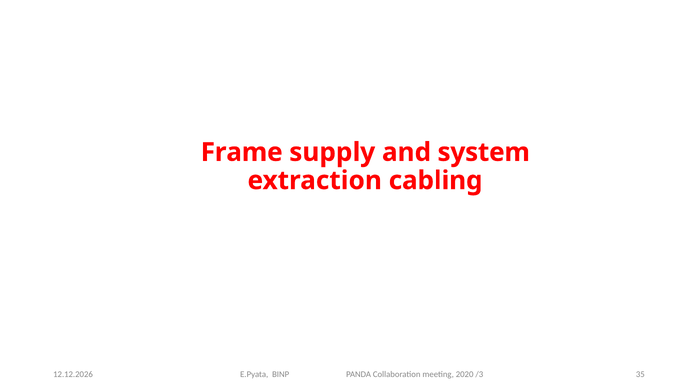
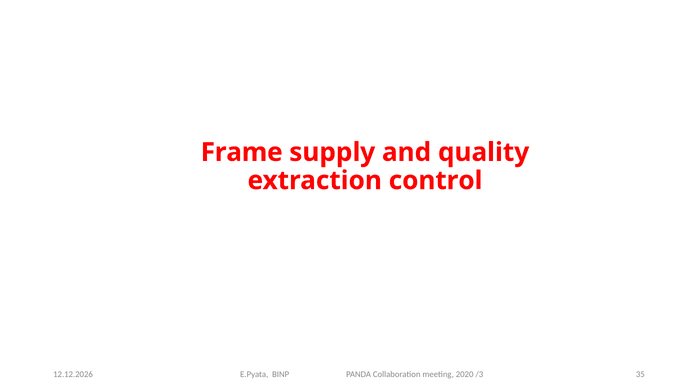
system: system -> quality
cabling: cabling -> control
